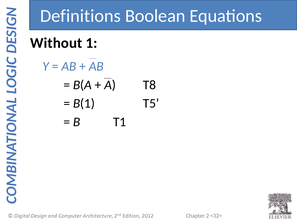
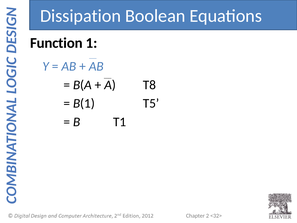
Definitions: Definitions -> Dissipation
Without: Without -> Function
